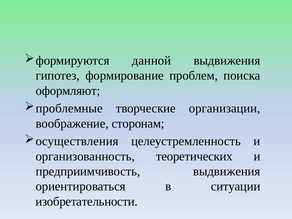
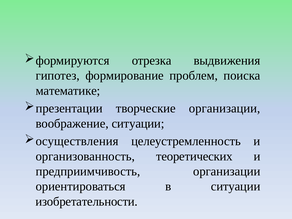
данной: данной -> отрезка
оформляют: оформляют -> математике
проблемные: проблемные -> презентации
воображение сторонам: сторонам -> ситуации
предприимчивость выдвижения: выдвижения -> организации
